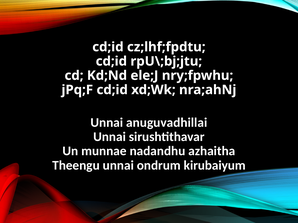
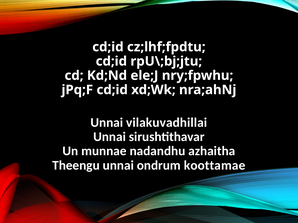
anuguvadhillai: anuguvadhillai -> vilakuvadhillai
kirubaiyum: kirubaiyum -> koottamae
